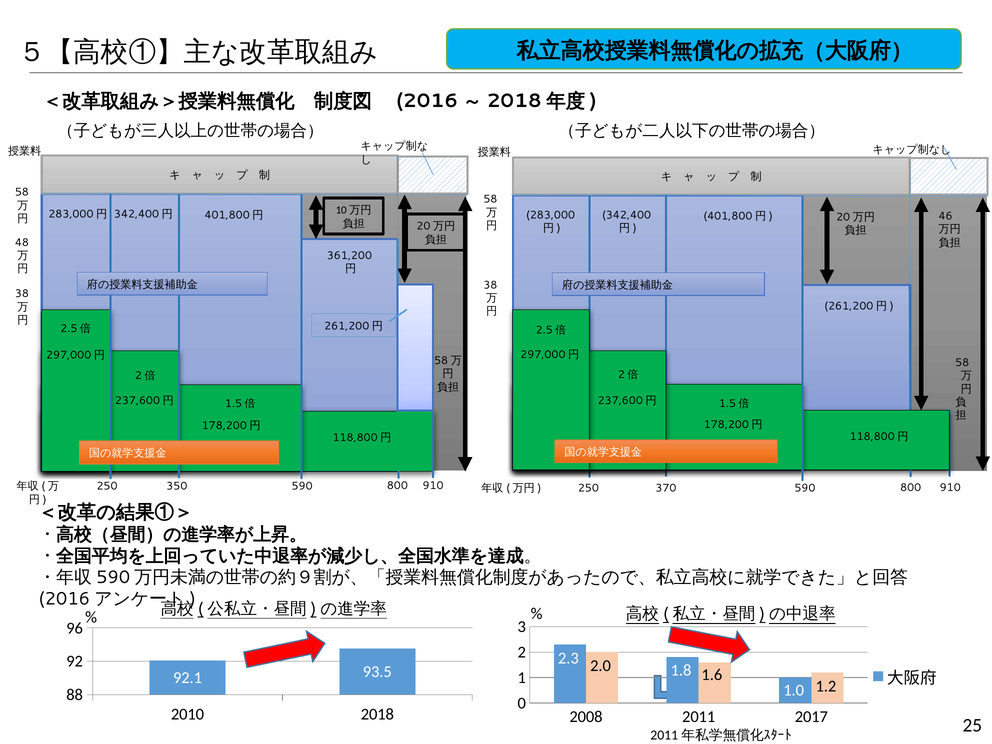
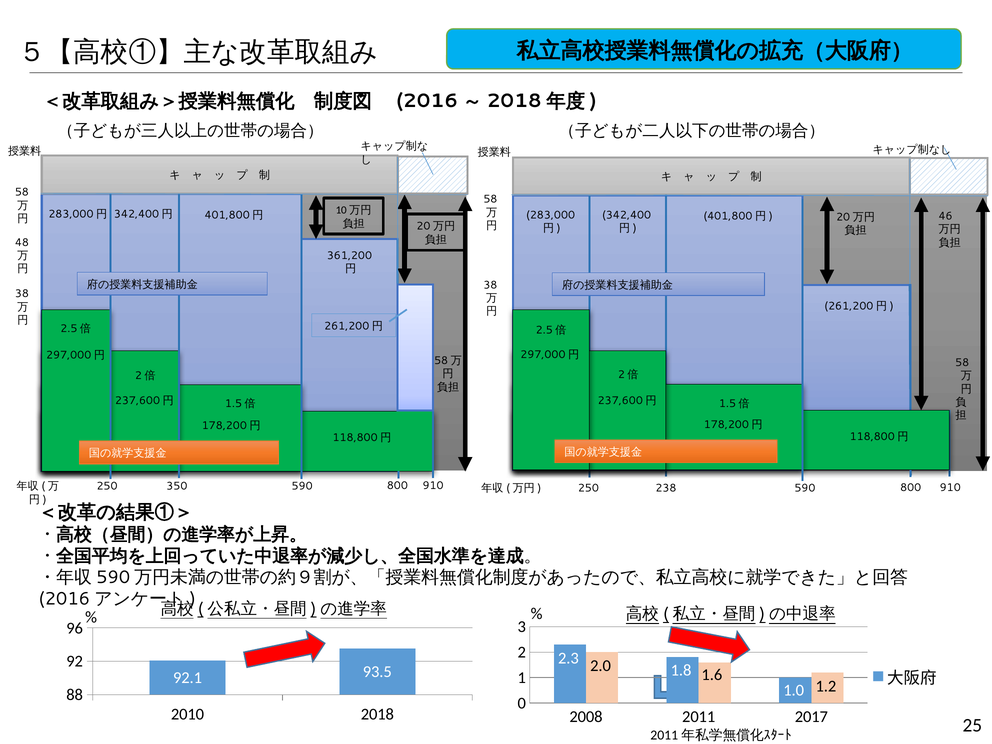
370: 370 -> 238
